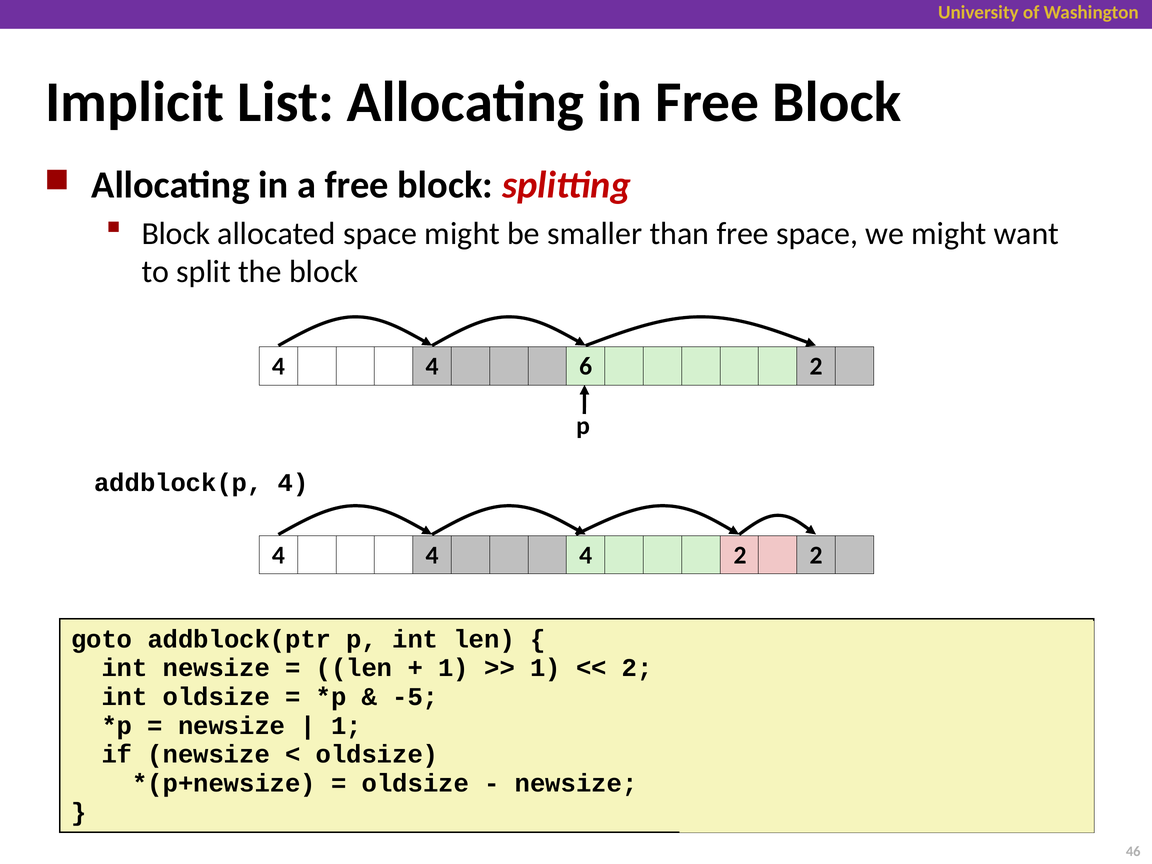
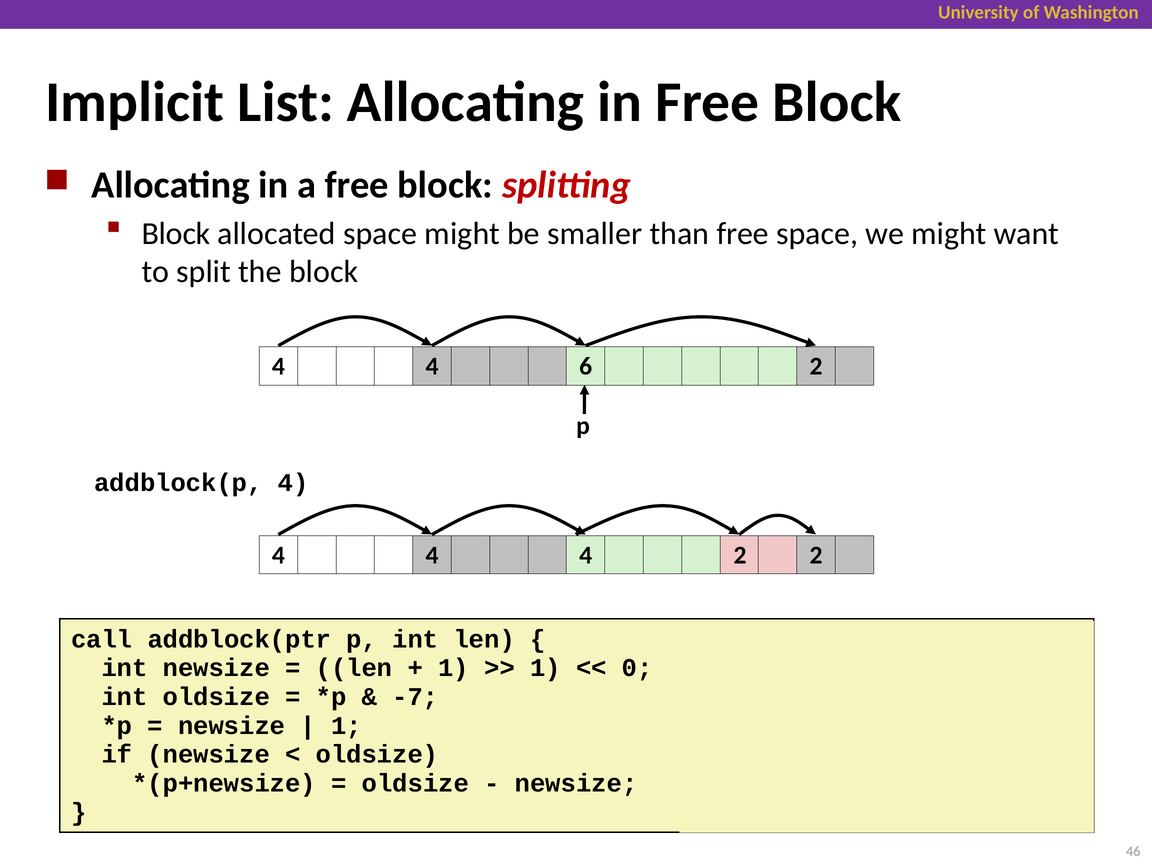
goto: goto -> call
2 at (637, 668): 2 -> 0
-5: -5 -> -7
